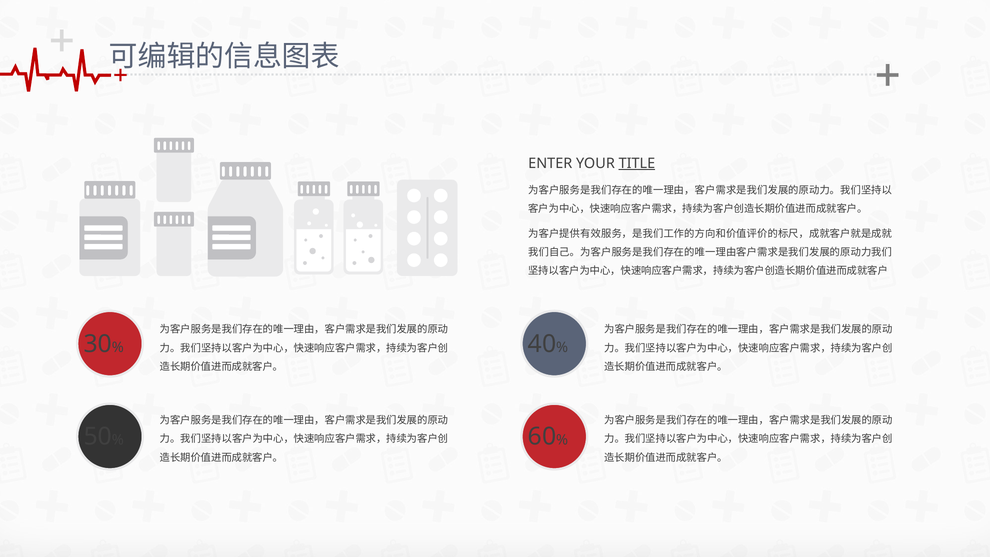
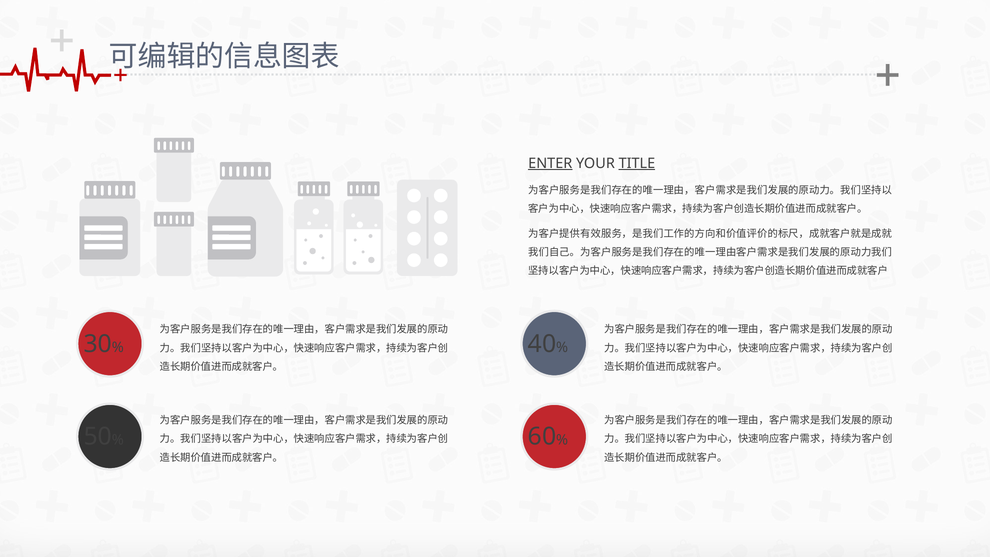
ENTER underline: none -> present
